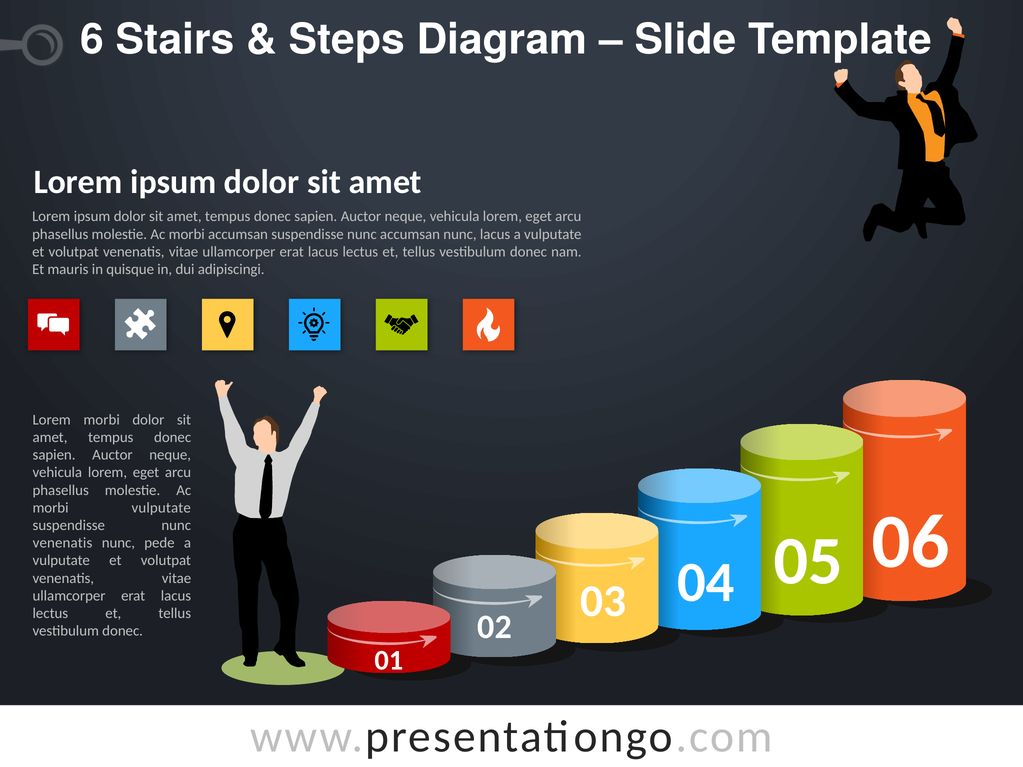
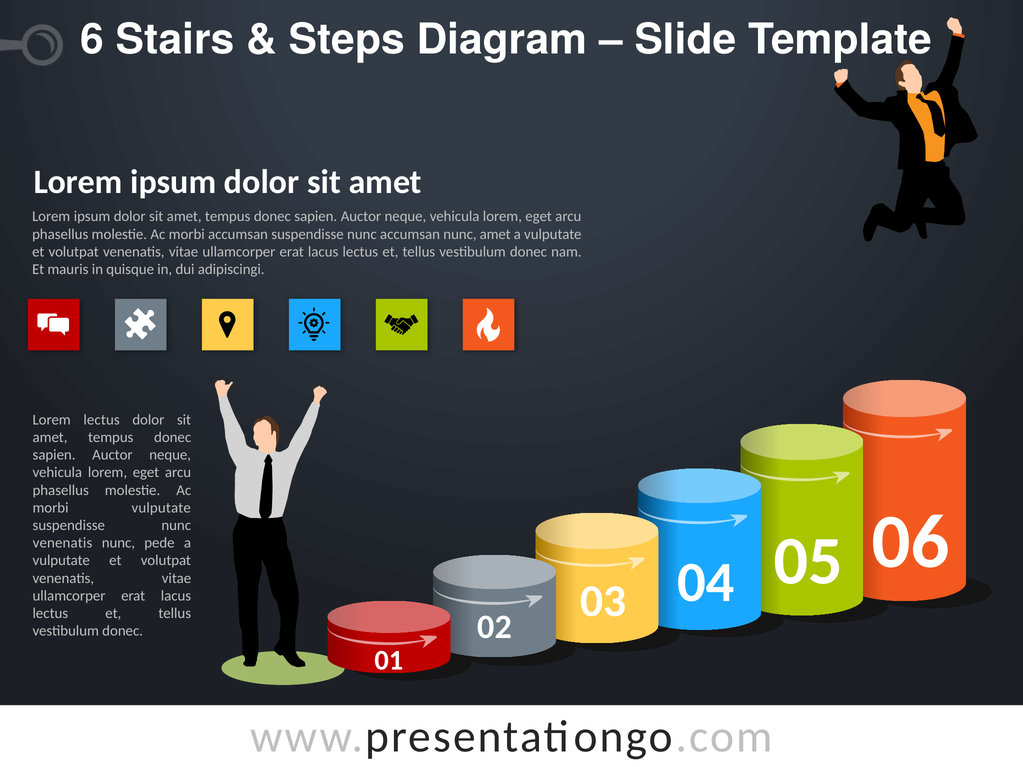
nunc lacus: lacus -> amet
Lorem morbi: morbi -> lectus
